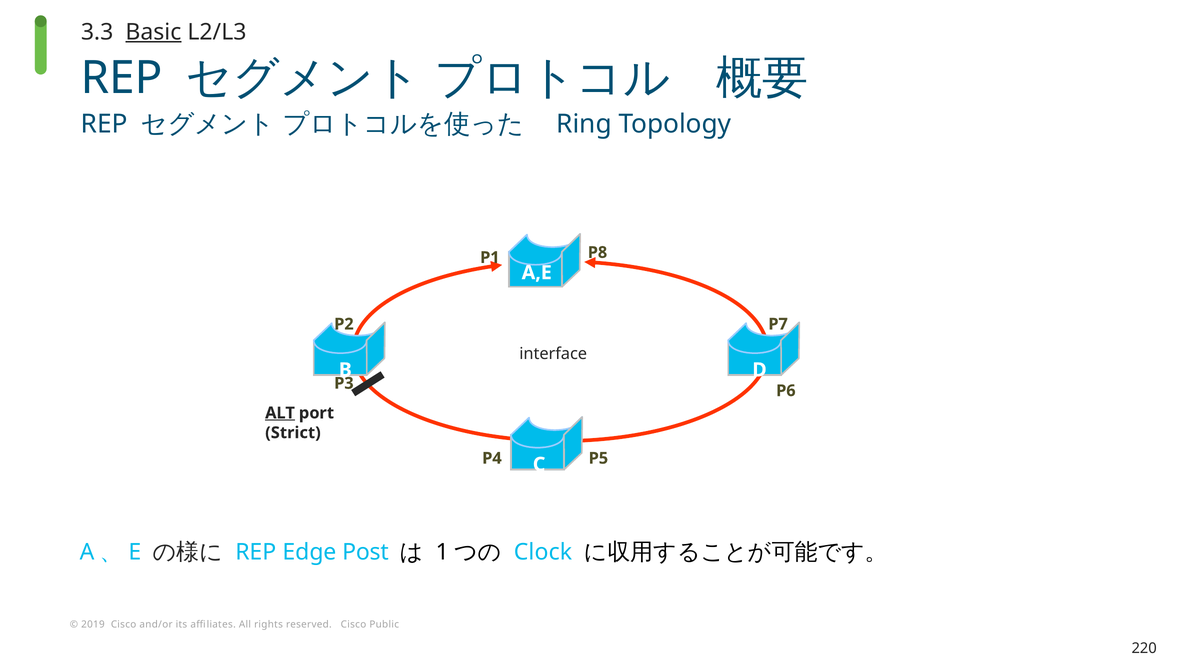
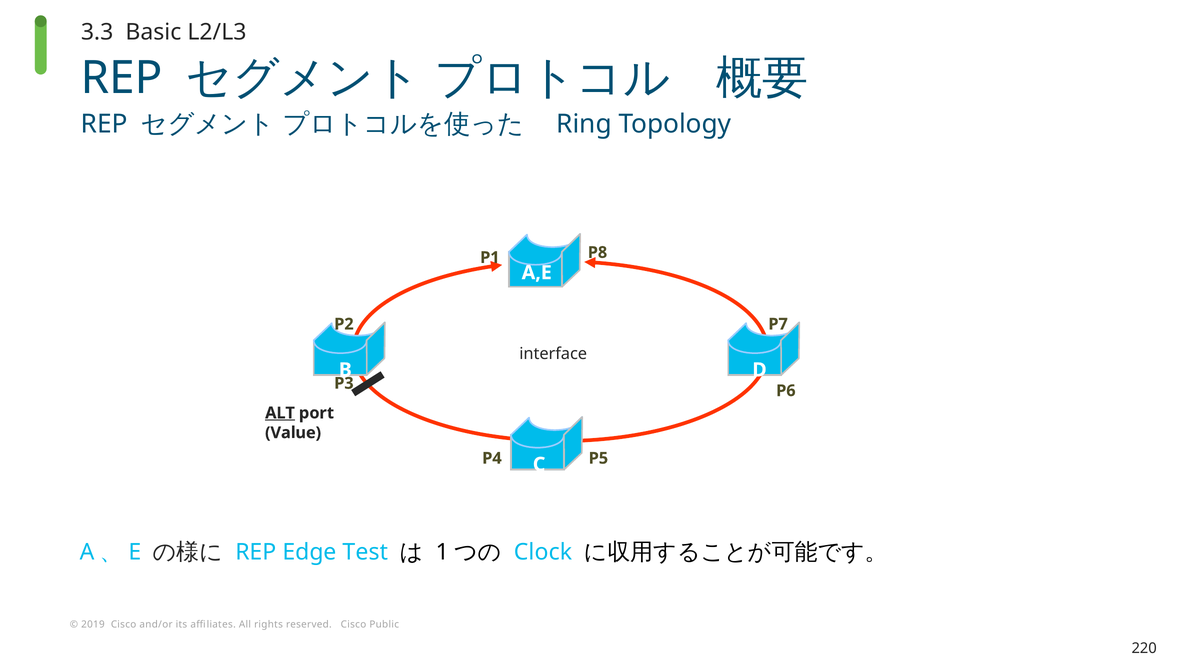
Basic underline: present -> none
Strict: Strict -> Value
Post: Post -> Test
